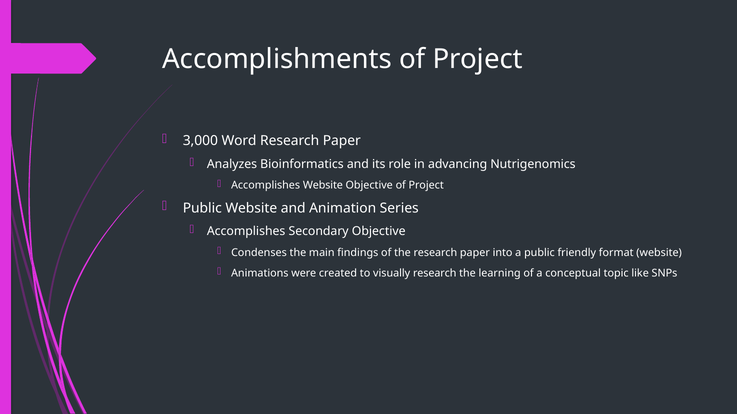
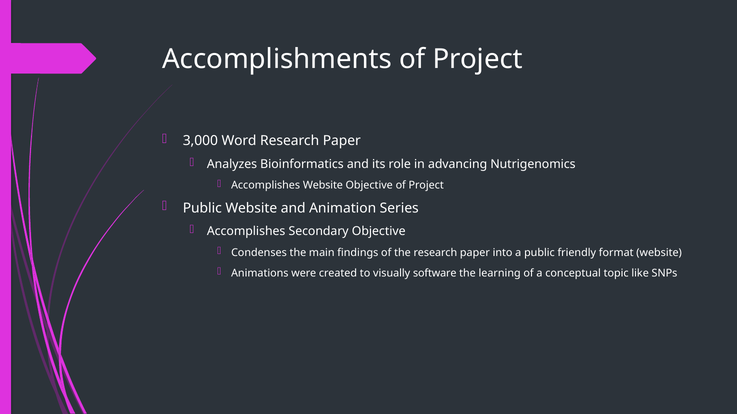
visually research: research -> software
